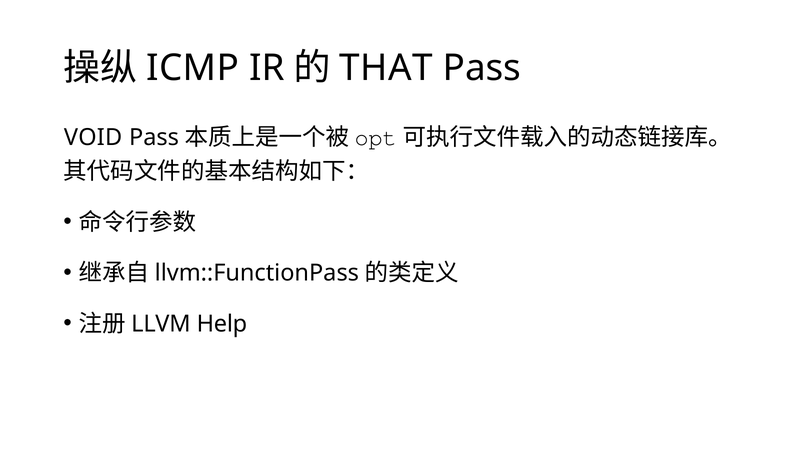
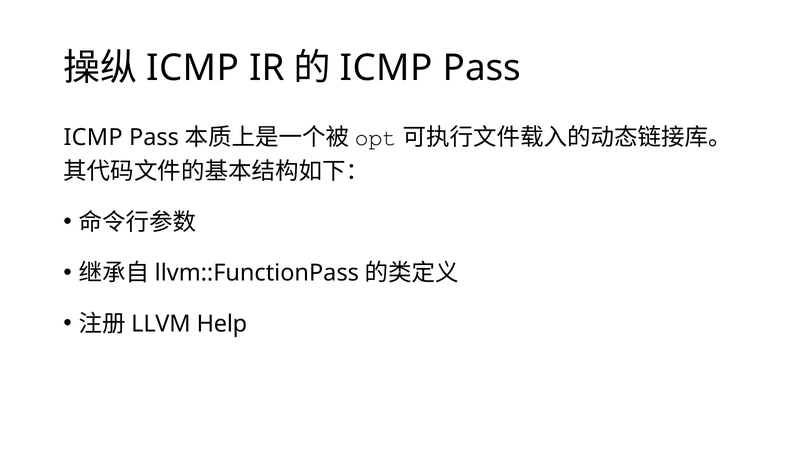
THAT at (386, 68): THAT -> ICMP
VOID at (93, 137): VOID -> ICMP
